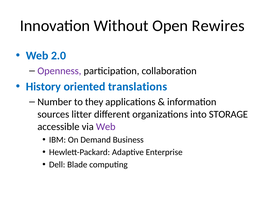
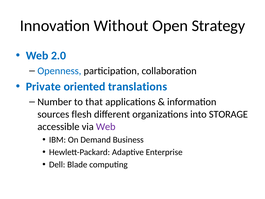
Rewires: Rewires -> Strategy
Openness colour: purple -> blue
History: History -> Private
they: they -> that
litter: litter -> flesh
